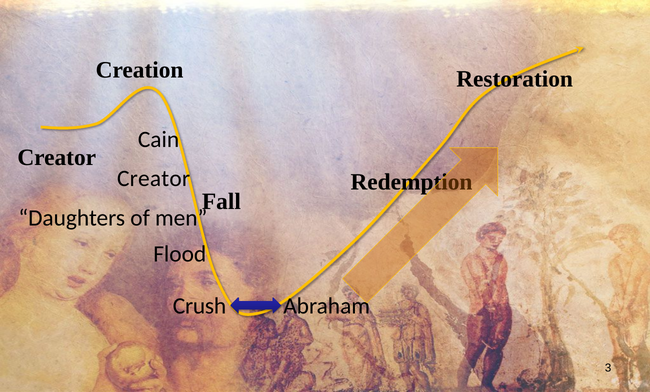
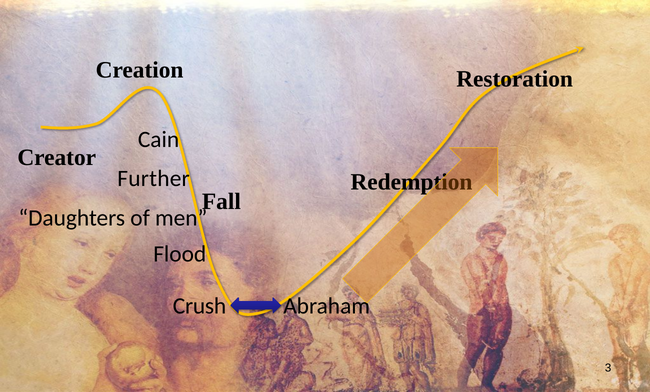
Creator at (154, 179): Creator -> Further
